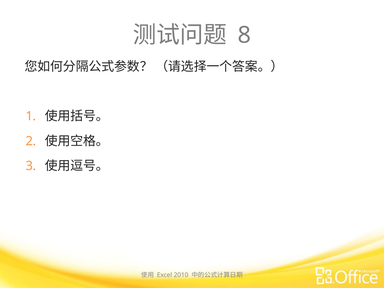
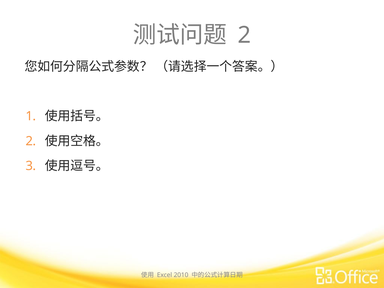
8 at (244, 35): 8 -> 2
